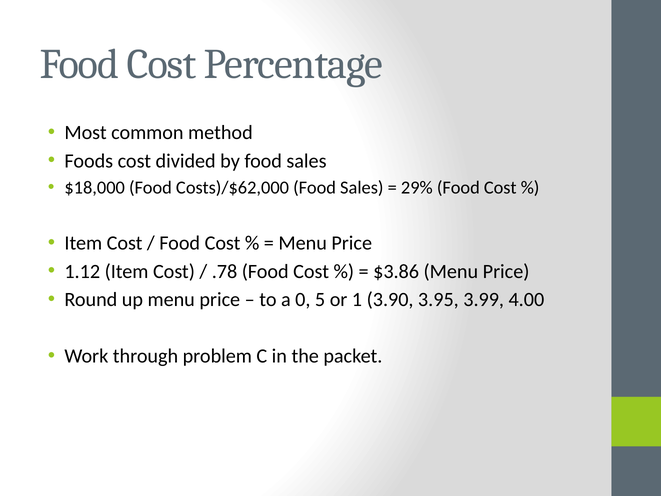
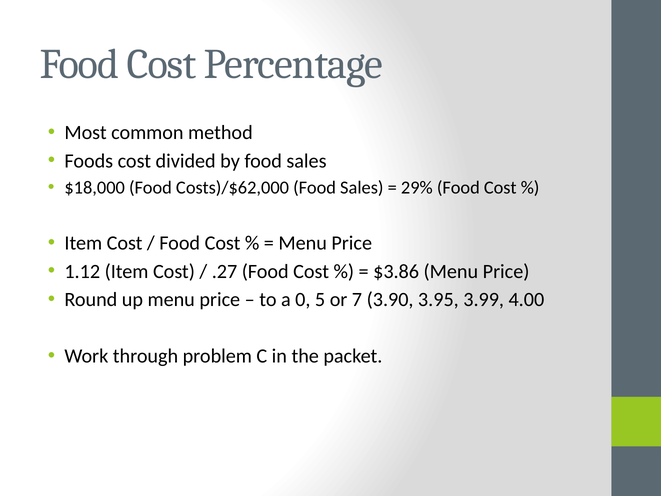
.78: .78 -> .27
1: 1 -> 7
